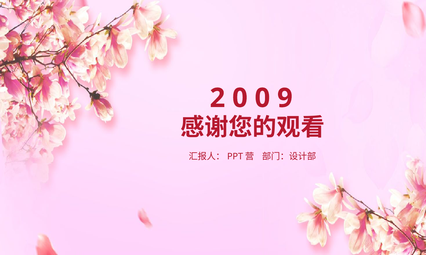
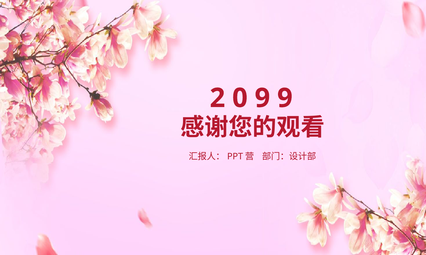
0 0: 0 -> 9
